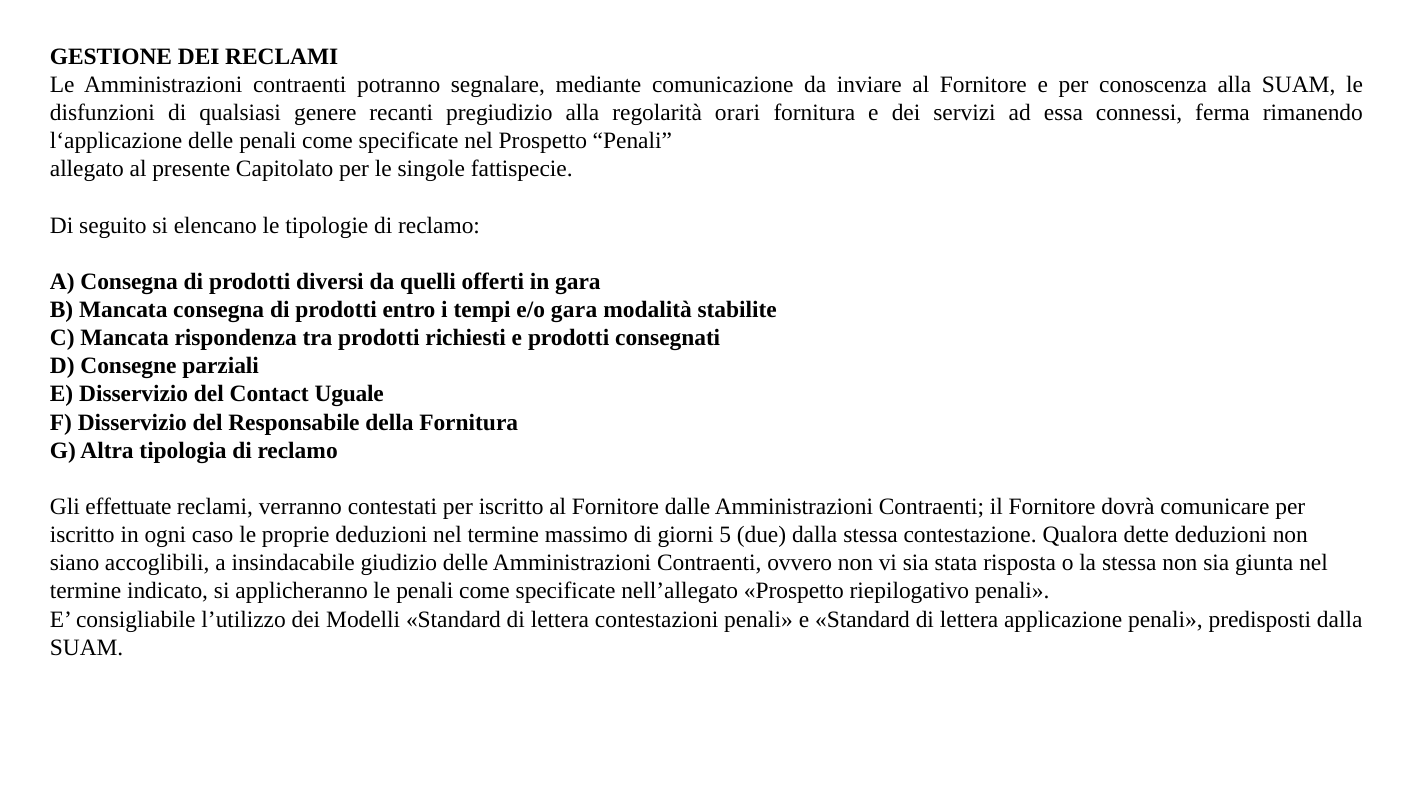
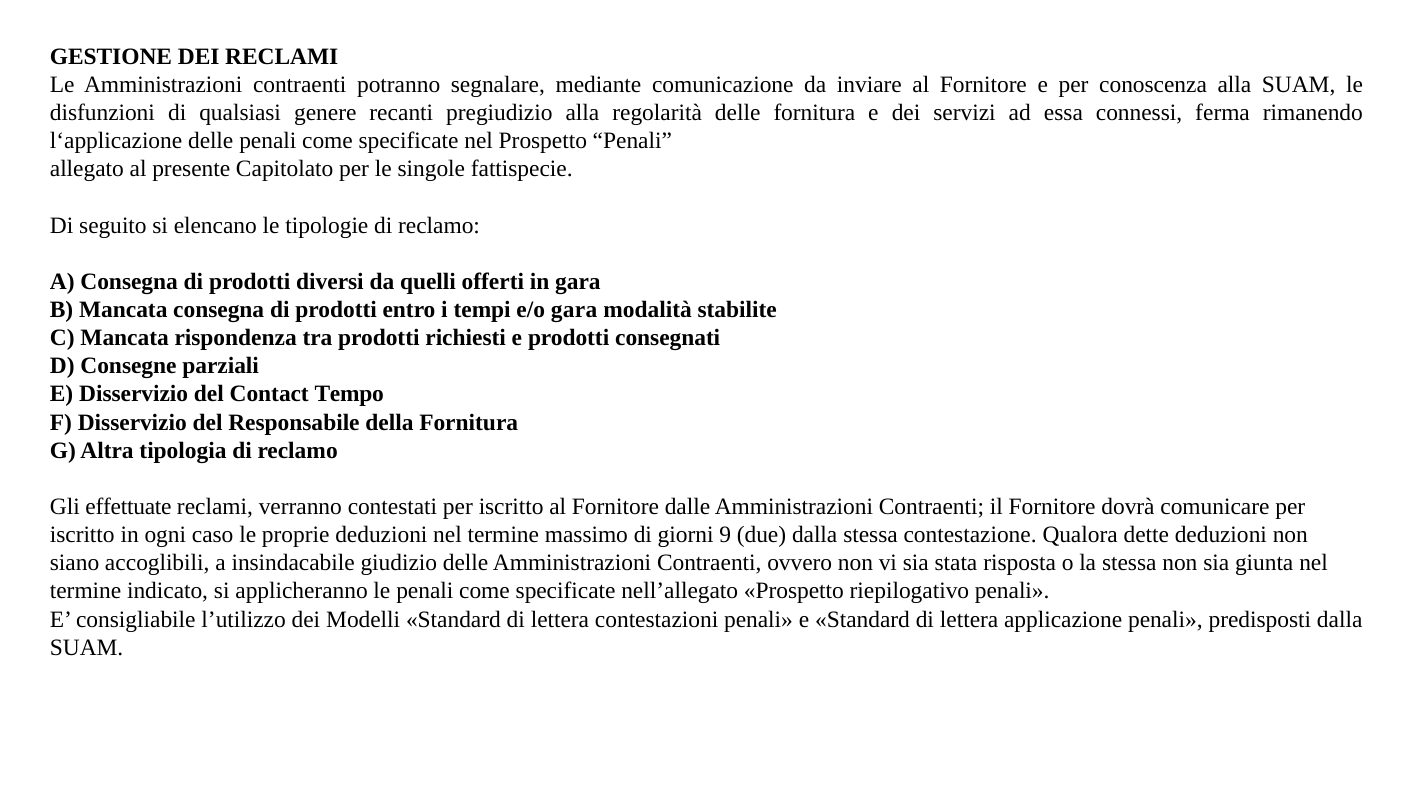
regolarità orari: orari -> delle
Uguale: Uguale -> Tempo
5: 5 -> 9
